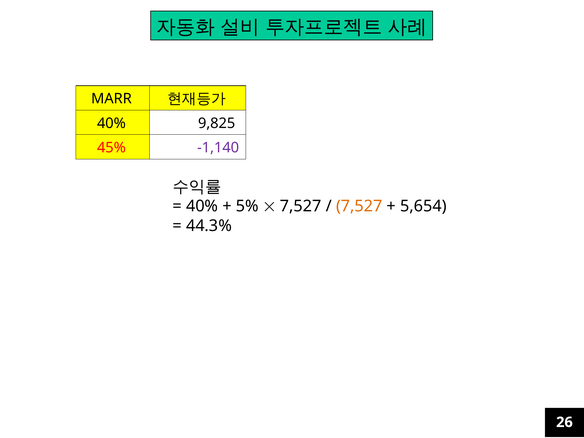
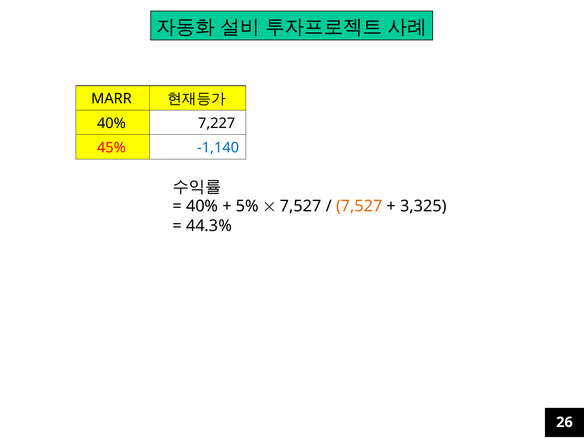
9,825: 9,825 -> 7,227
-1,140 colour: purple -> blue
5,654: 5,654 -> 3,325
